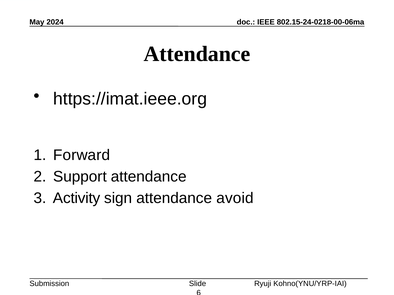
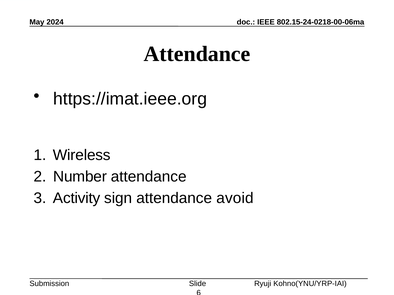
Forward: Forward -> Wireless
Support: Support -> Number
